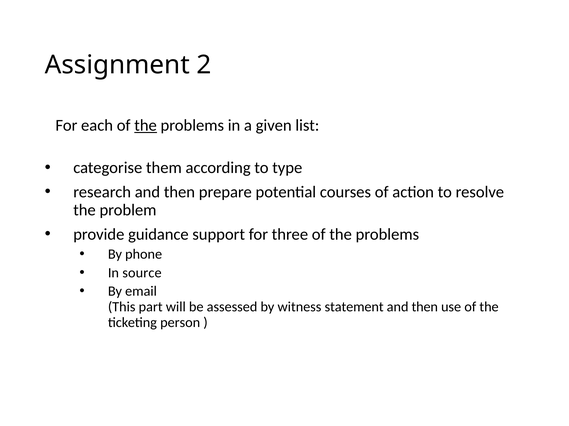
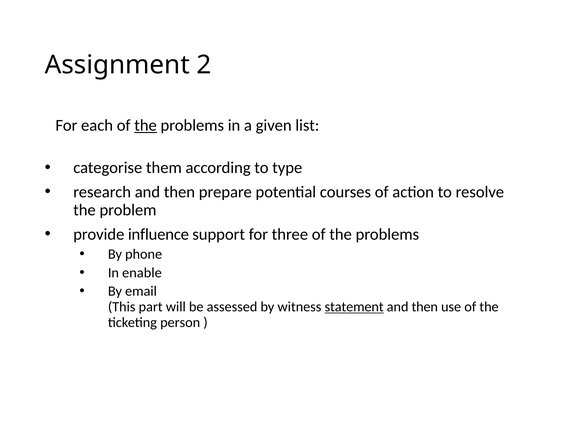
guidance: guidance -> influence
source: source -> enable
statement underline: none -> present
